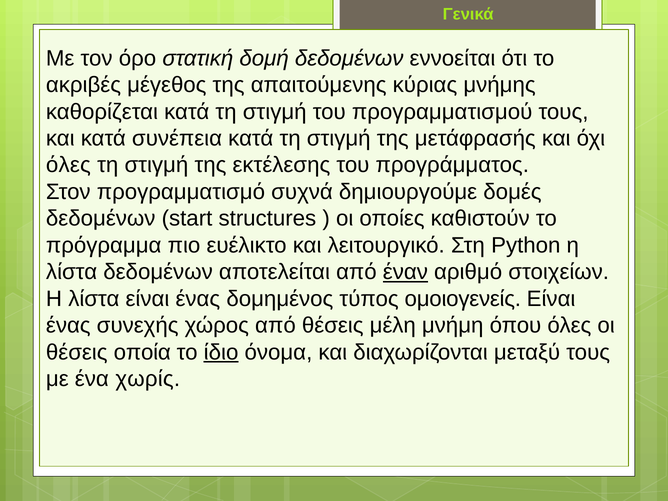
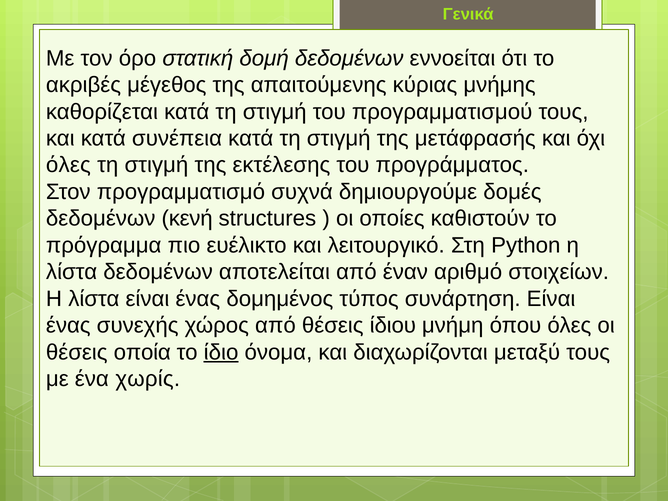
start: start -> κενή
έναν underline: present -> none
ομοιογενείς: ομοιογενείς -> συνάρτηση
μέλη: μέλη -> ίδιου
